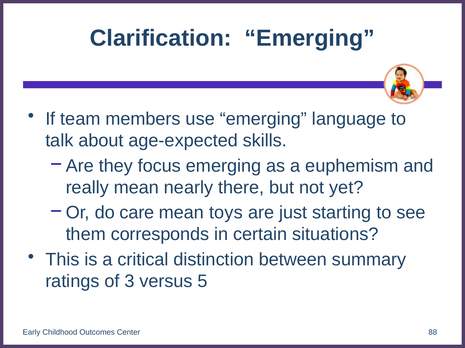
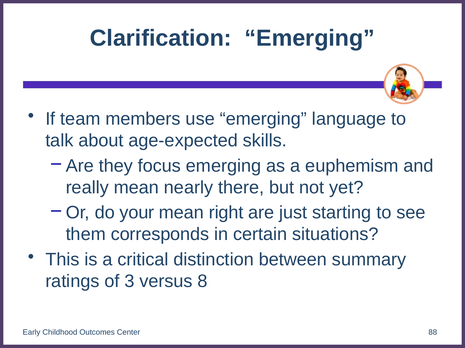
care: care -> your
toys: toys -> right
5: 5 -> 8
